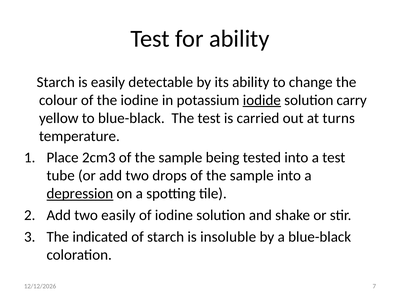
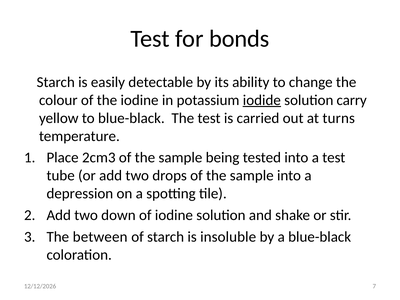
for ability: ability -> bonds
depression underline: present -> none
two easily: easily -> down
indicated: indicated -> between
